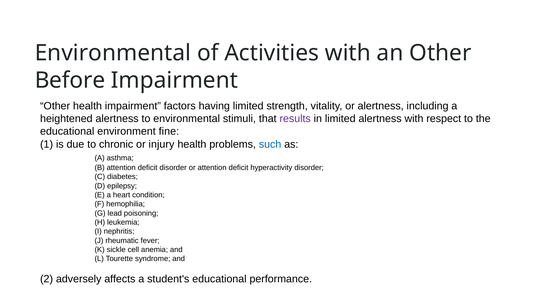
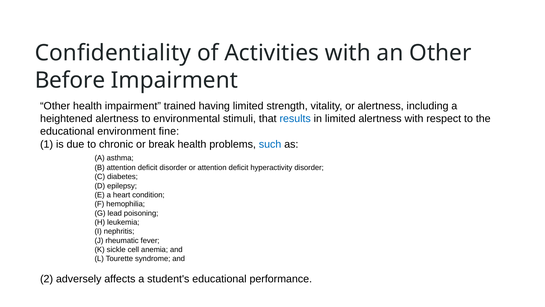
Environmental at (113, 53): Environmental -> Confidentiality
factors: factors -> trained
results colour: purple -> blue
injury: injury -> break
